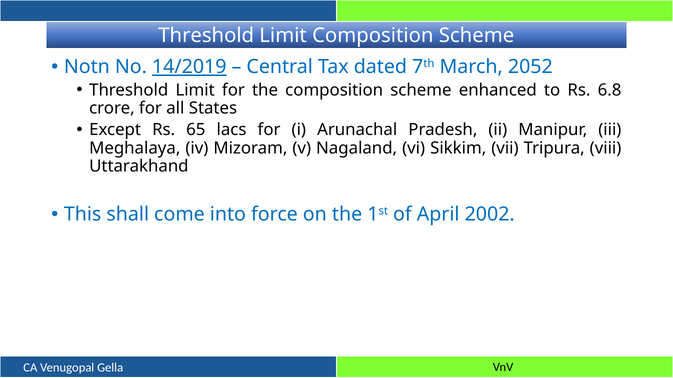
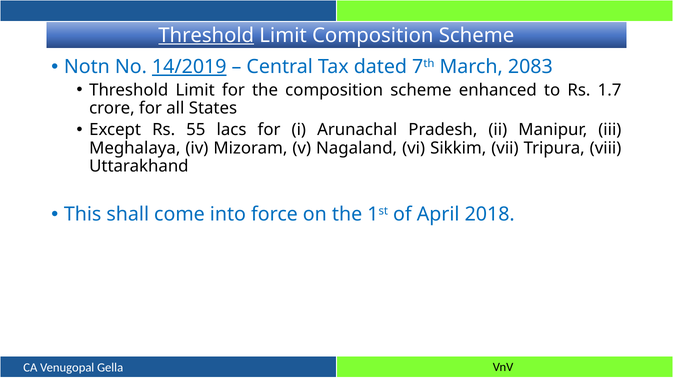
Threshold at (206, 35) underline: none -> present
2052: 2052 -> 2083
6.8: 6.8 -> 1.7
65: 65 -> 55
2002: 2002 -> 2018
